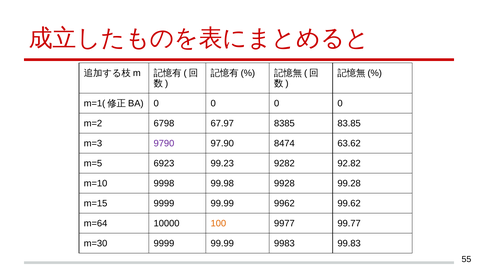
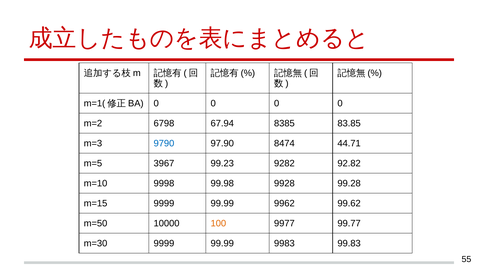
67.97: 67.97 -> 67.94
9790 colour: purple -> blue
63.62: 63.62 -> 44.71
6923: 6923 -> 3967
m=64: m=64 -> m=50
